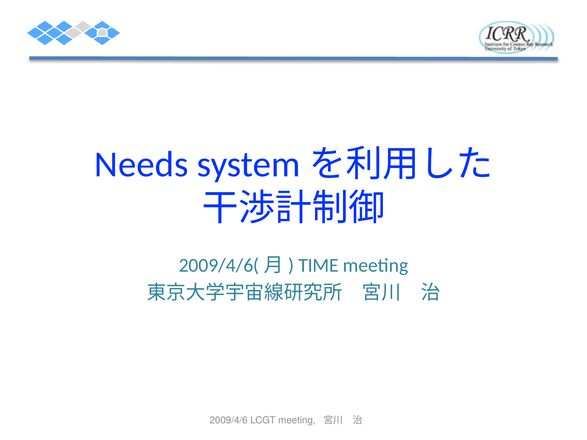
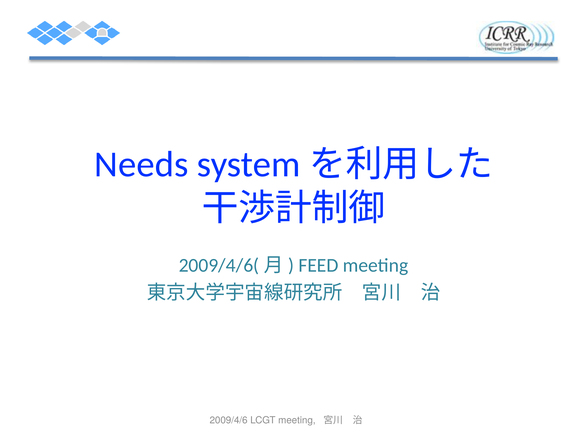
TIME: TIME -> FEED
